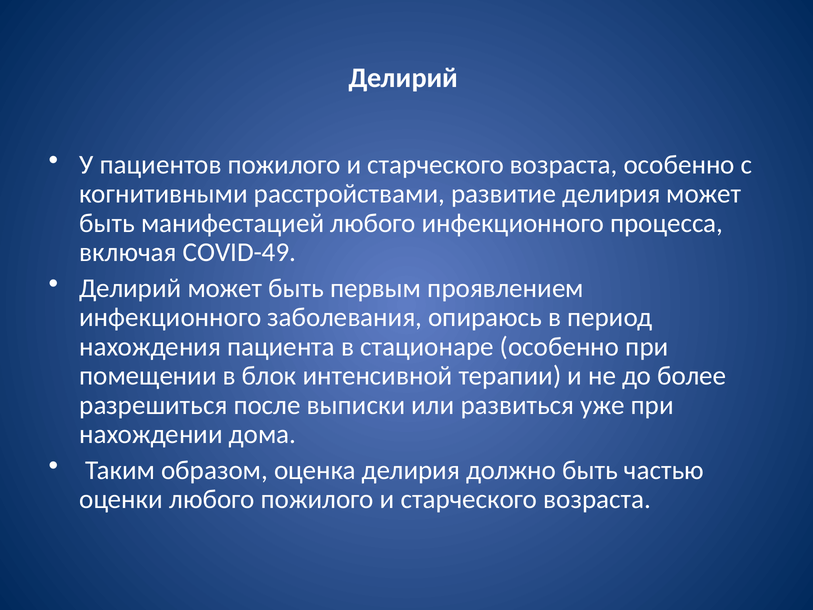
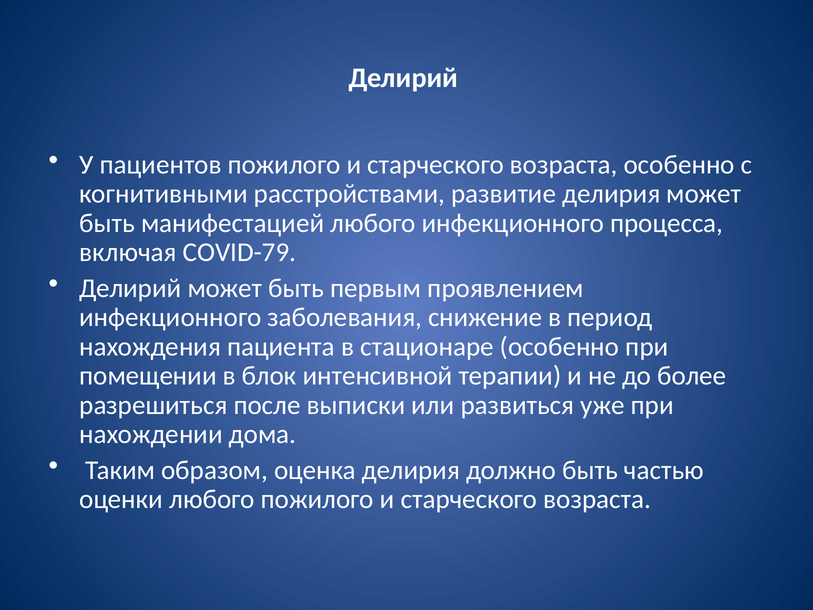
COVID-49: COVID-49 -> COVID-79
опираюсь: опираюсь -> снижение
